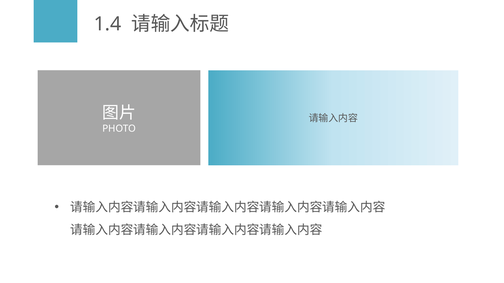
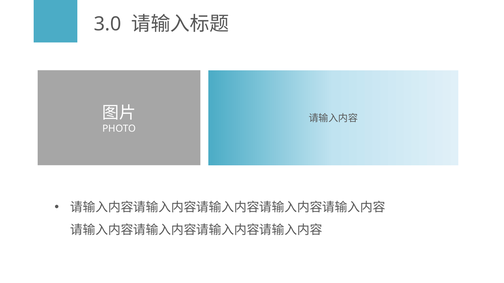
1.4: 1.4 -> 3.0
